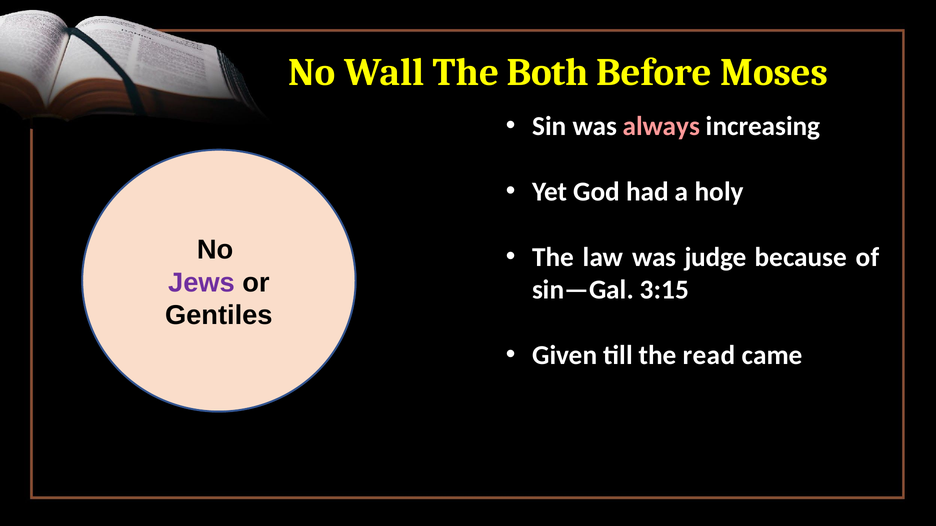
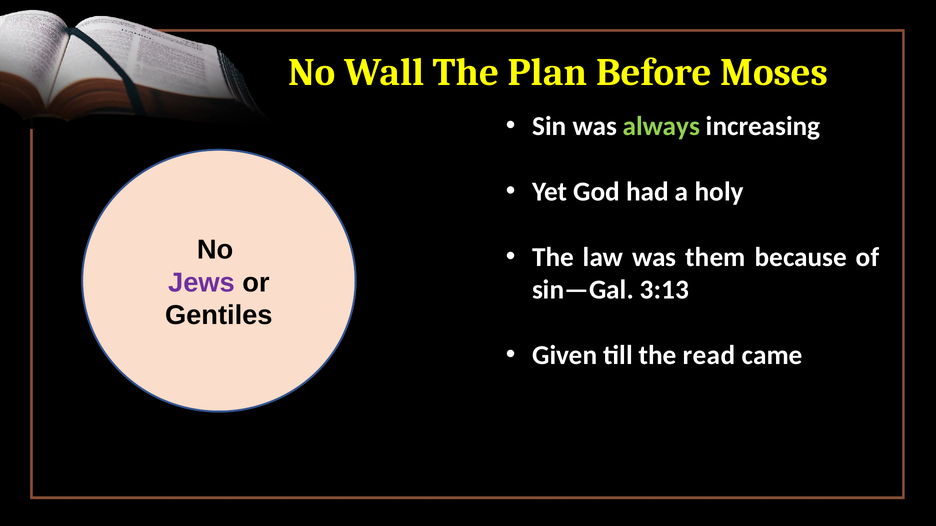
Both: Both -> Plan
always colour: pink -> light green
judge: judge -> them
3:15: 3:15 -> 3:13
